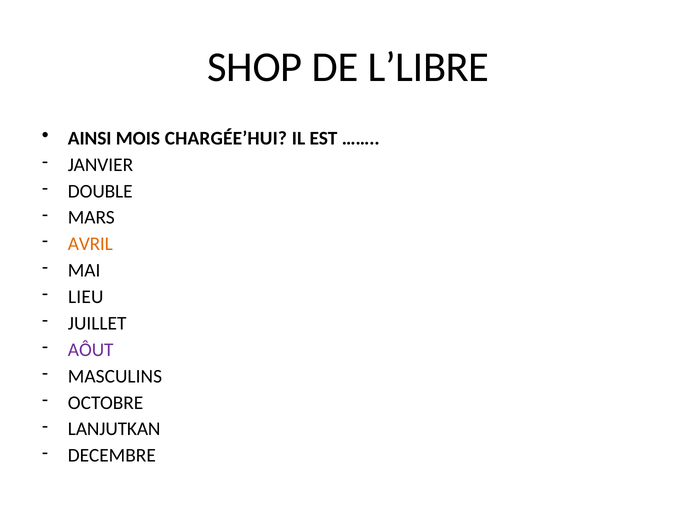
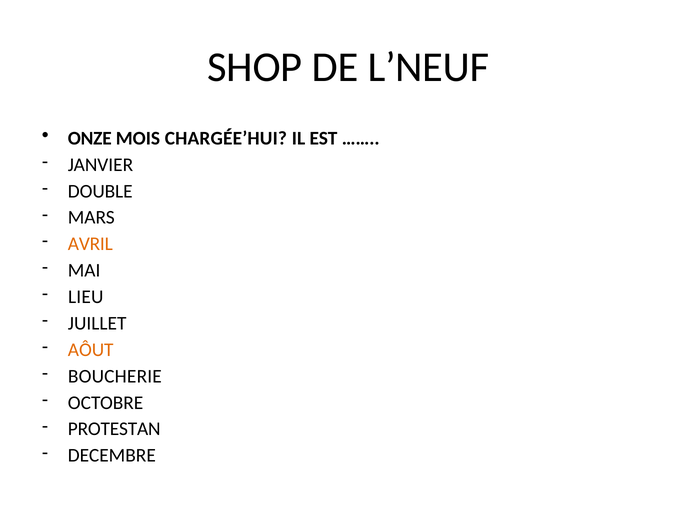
L’LIBRE: L’LIBRE -> L’NEUF
AINSI: AINSI -> ONZE
AÔUT colour: purple -> orange
MASCULINS: MASCULINS -> BOUCHERIE
LANJUTKAN: LANJUTKAN -> PROTESTAN
